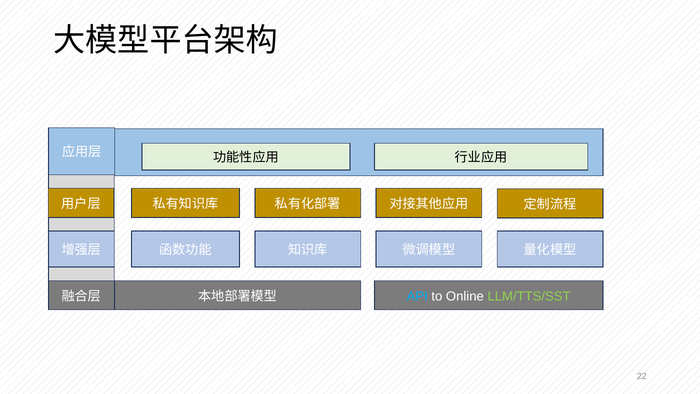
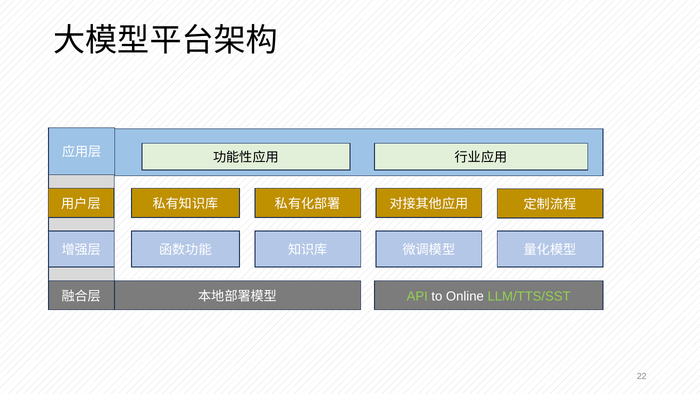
API colour: light blue -> light green
